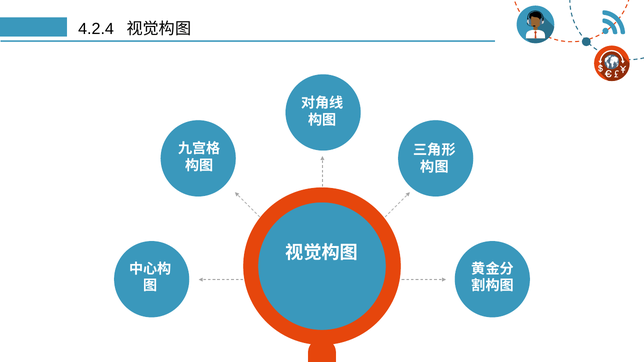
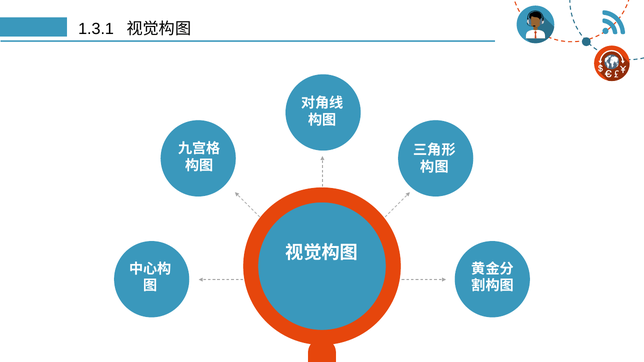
4.2.4: 4.2.4 -> 1.3.1
